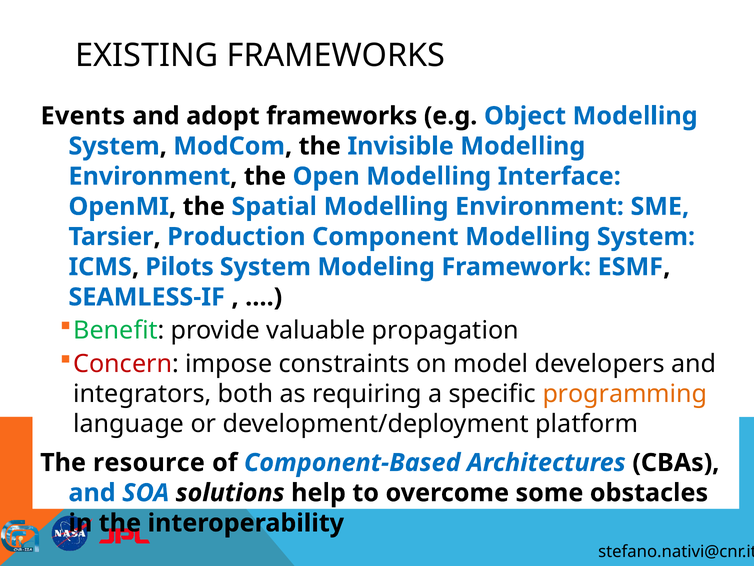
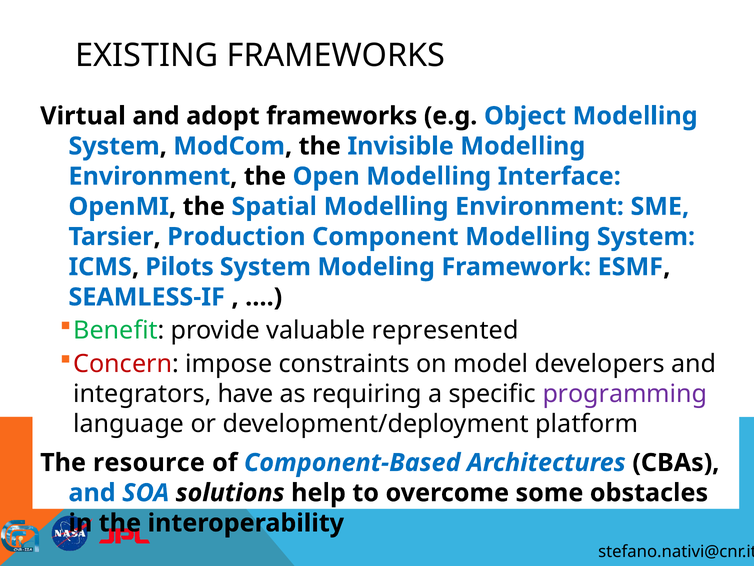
Events: Events -> Virtual
propagation: propagation -> represented
both: both -> have
programming colour: orange -> purple
